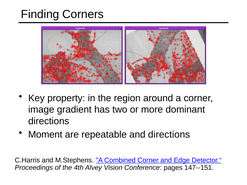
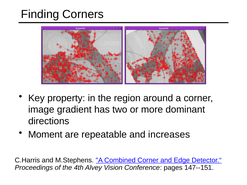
and directions: directions -> increases
